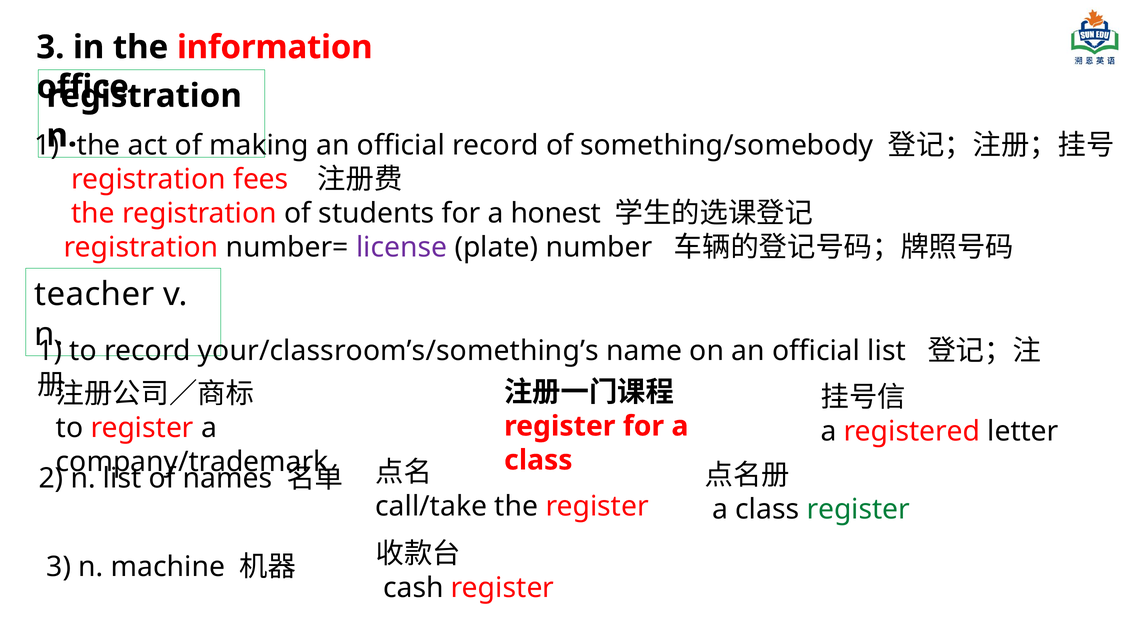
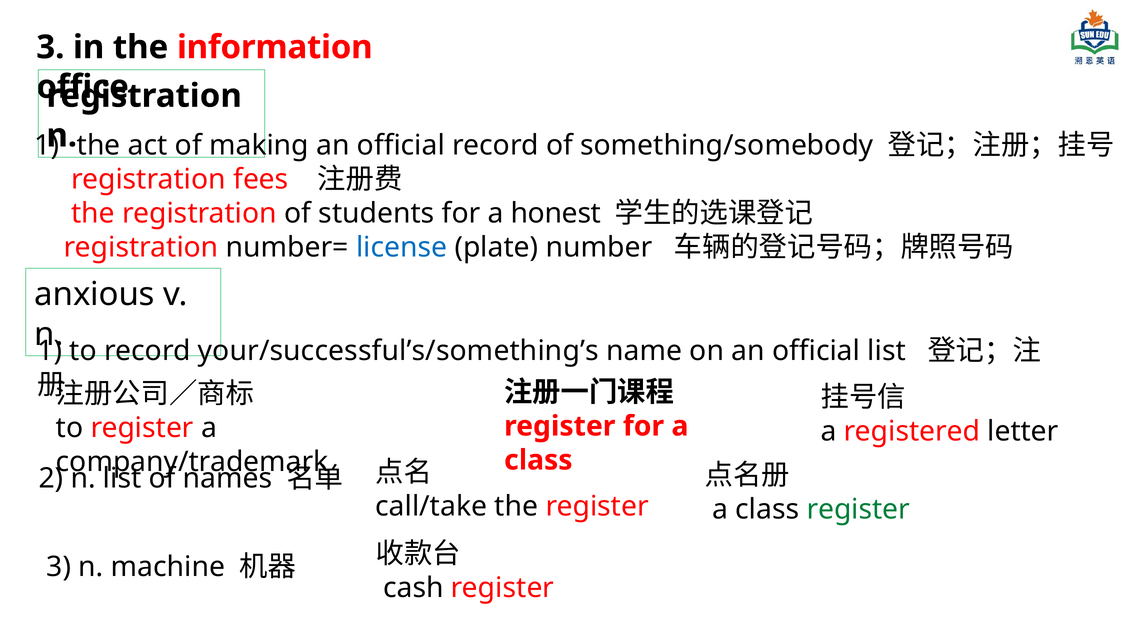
license colour: purple -> blue
teacher: teacher -> anxious
your/classroom’s/something’s: your/classroom’s/something’s -> your/successful’s/something’s
